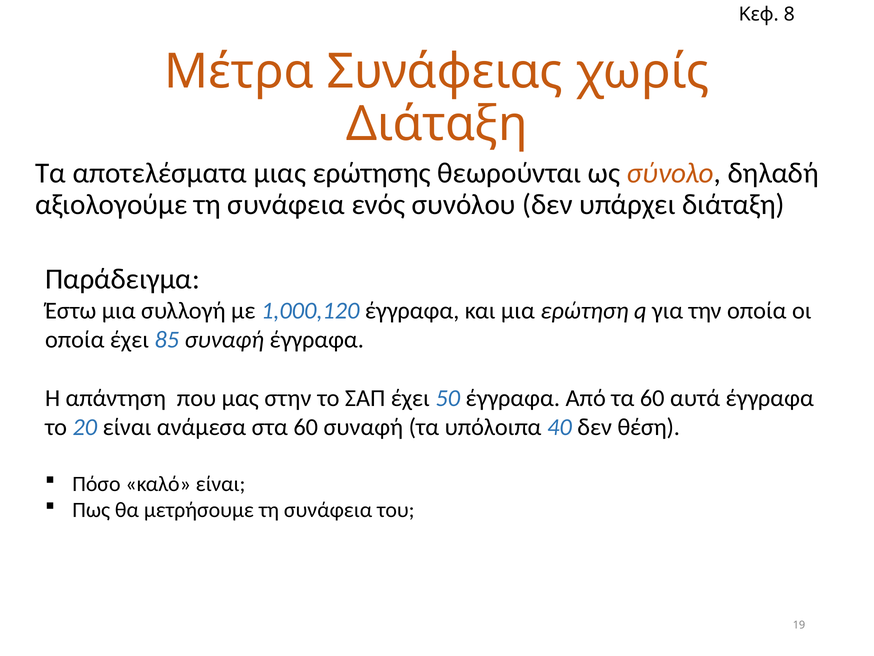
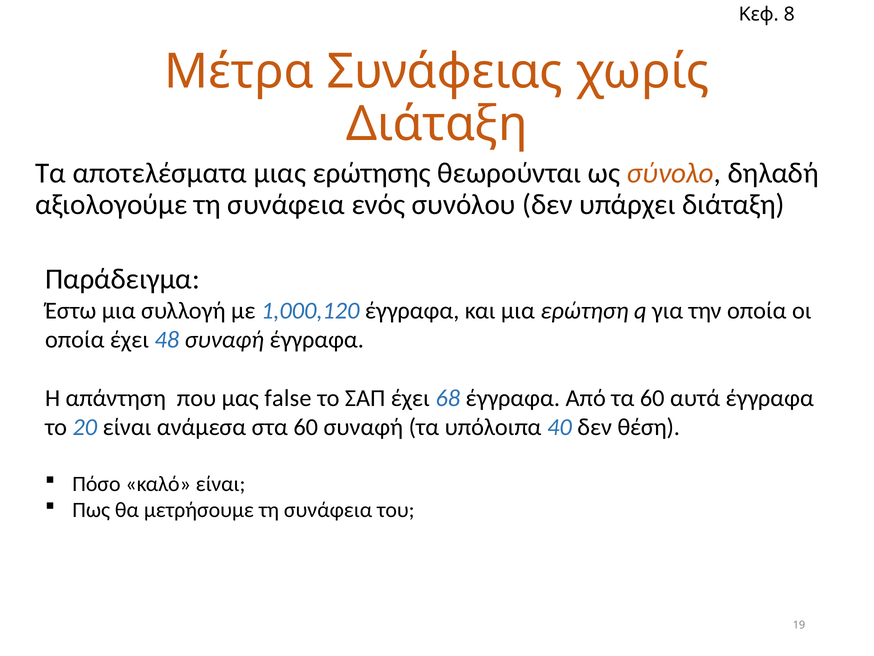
85: 85 -> 48
στην: στην -> false
50: 50 -> 68
